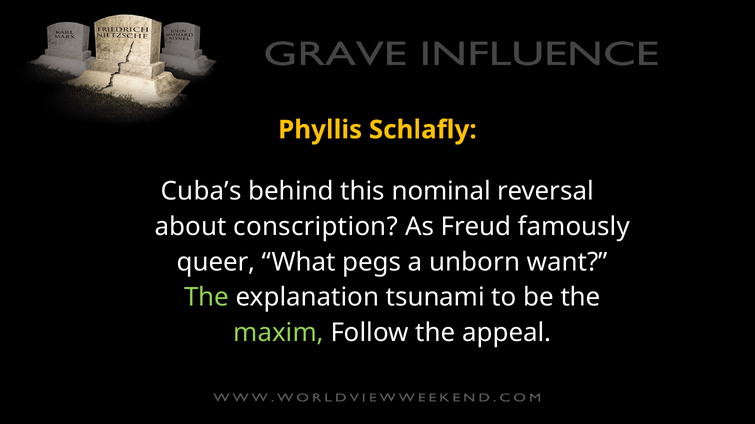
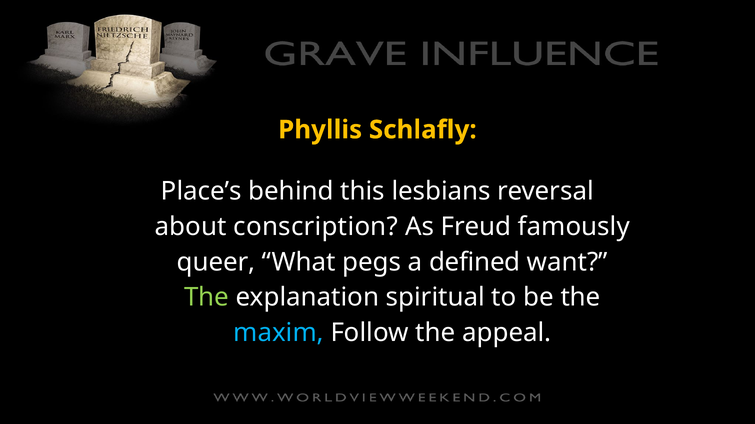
Cuba’s: Cuba’s -> Place’s
nominal: nominal -> lesbians
unborn: unborn -> defined
tsunami: tsunami -> spiritual
maxim colour: light green -> light blue
